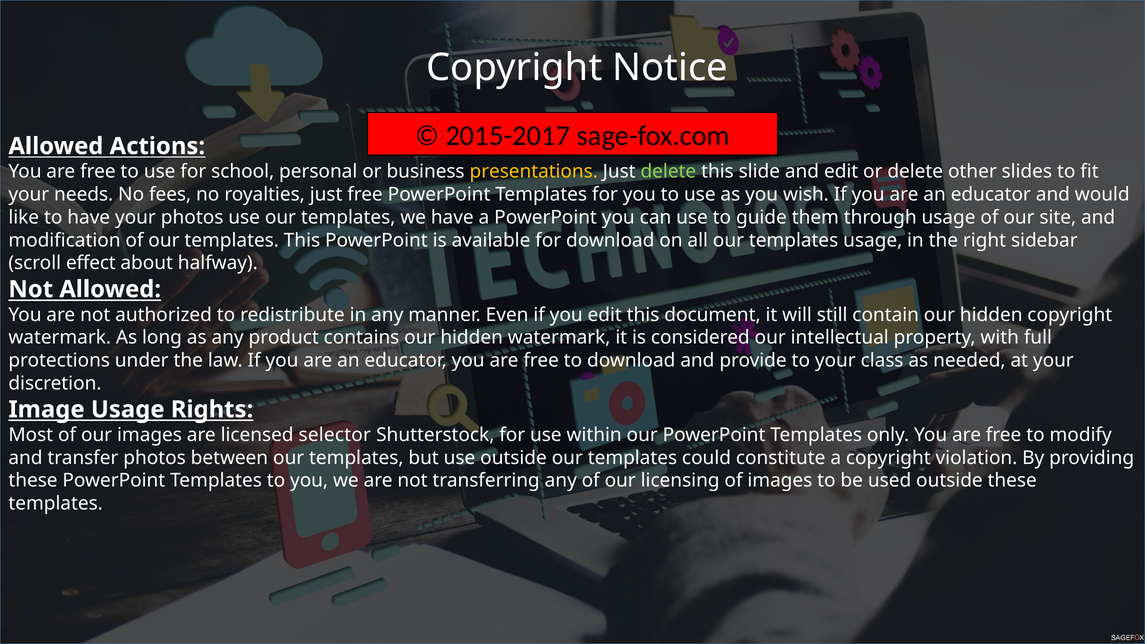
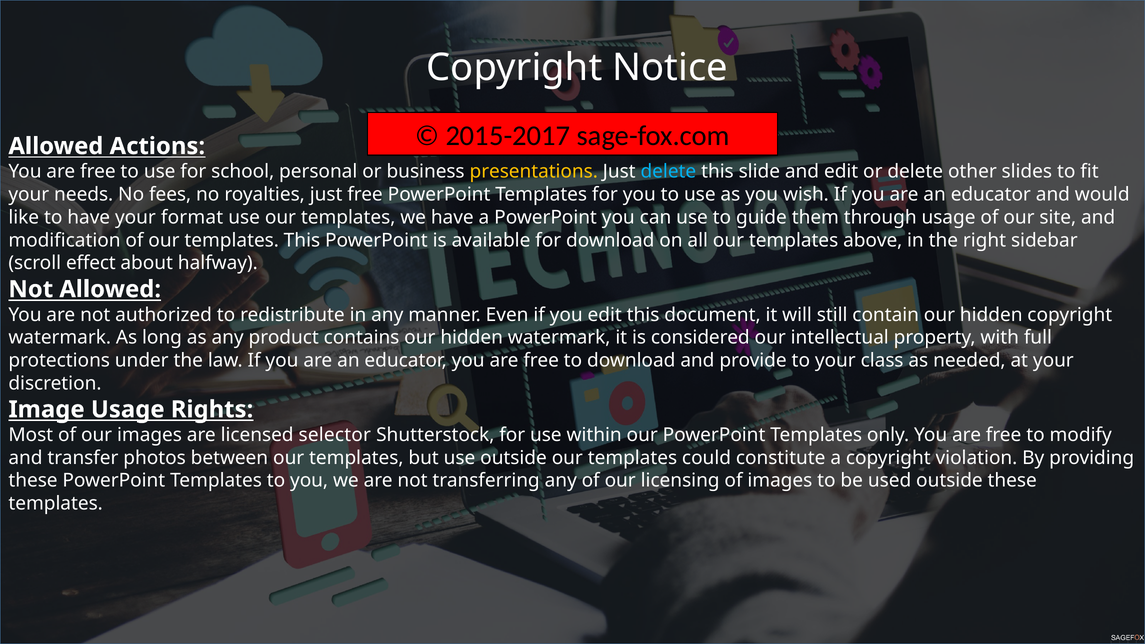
delete at (668, 172) colour: light green -> light blue
your photos: photos -> format
templates usage: usage -> above
